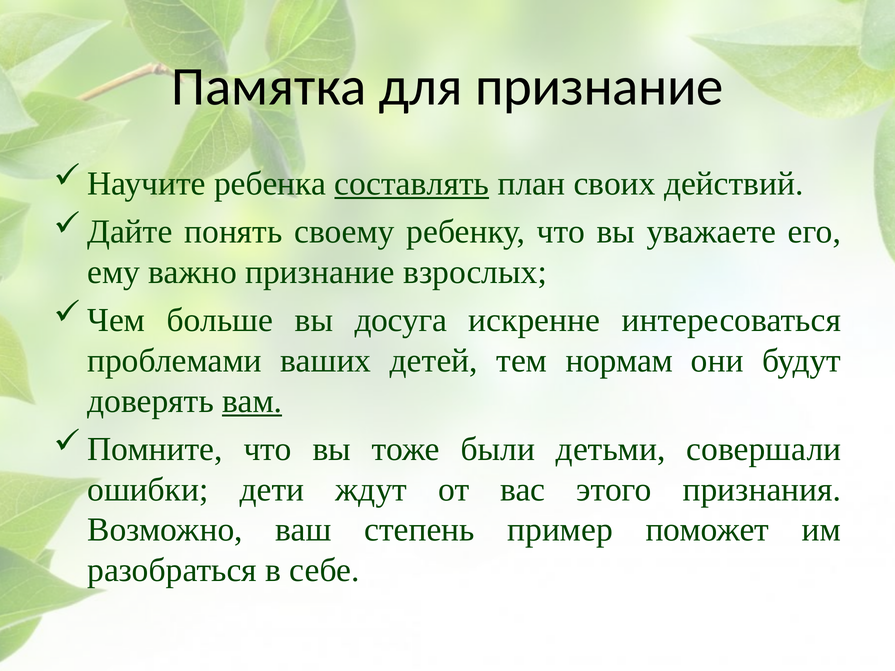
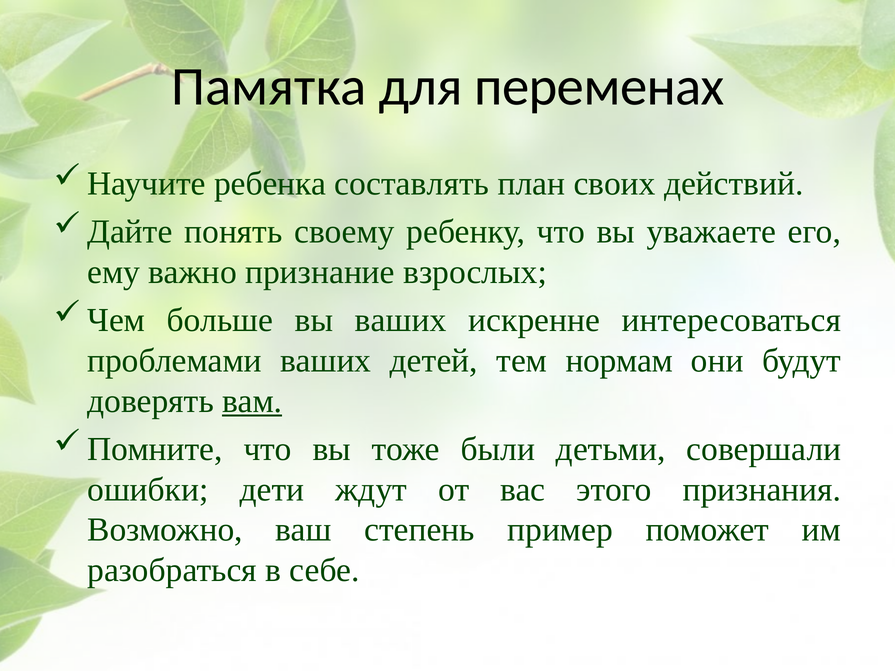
для признание: признание -> переменах
составлять underline: present -> none
вы досуга: досуга -> ваших
